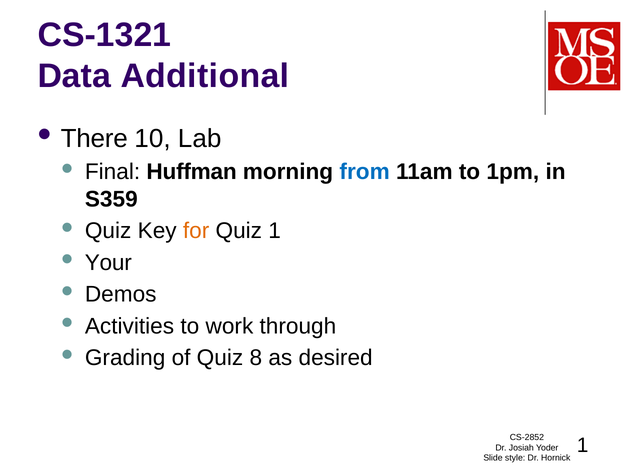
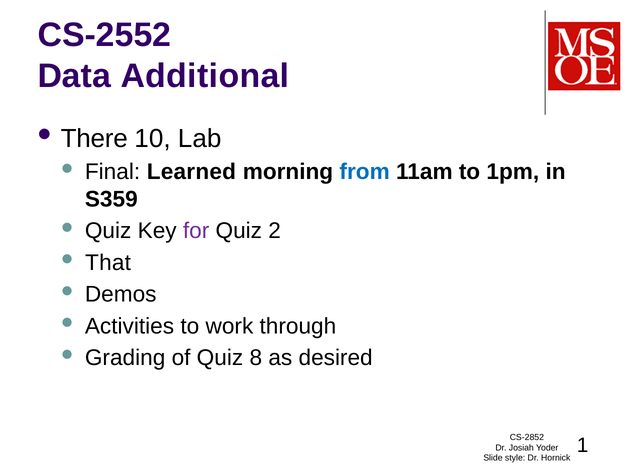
CS-1321: CS-1321 -> CS-2552
Huffman: Huffman -> Learned
for colour: orange -> purple
Quiz 1: 1 -> 2
Your: Your -> That
